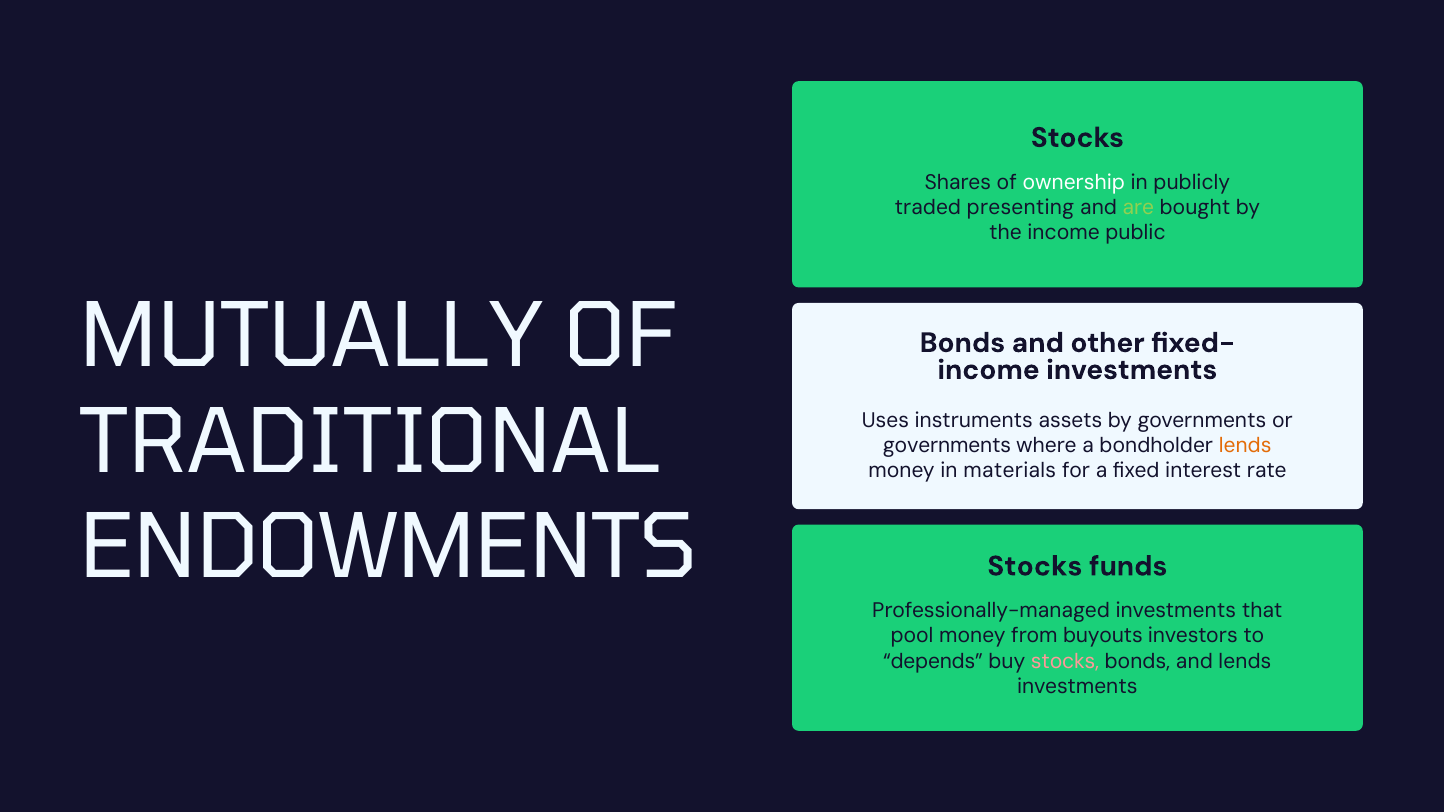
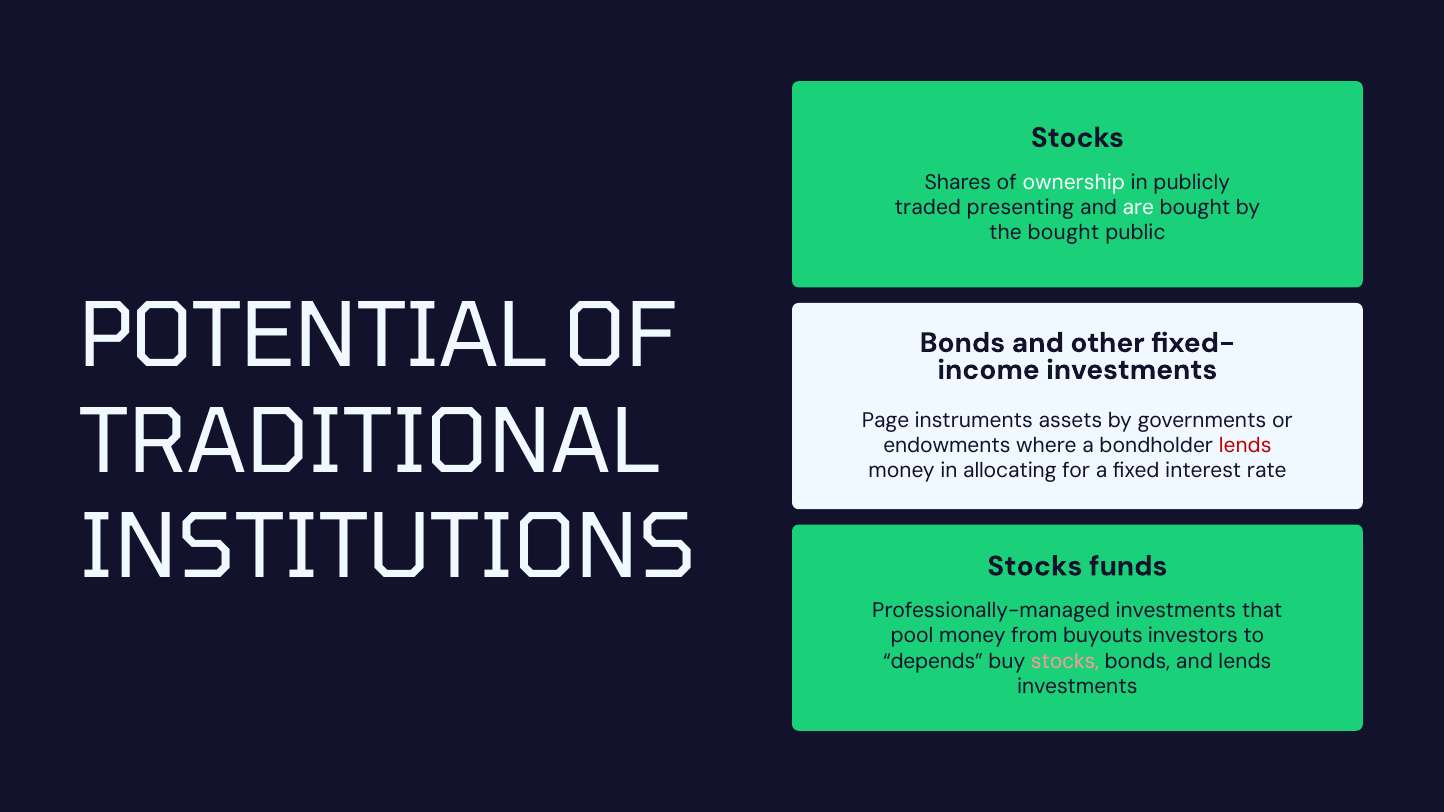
are colour: light green -> white
the income: income -> bought
MUTUALLY: MUTUALLY -> POTENTIAL
Uses: Uses -> Page
governments at (947, 446): governments -> endowments
lends at (1245, 446) colour: orange -> red
materials: materials -> allocating
ENDOWMENTS: ENDOWMENTS -> INSTITUTIONS
